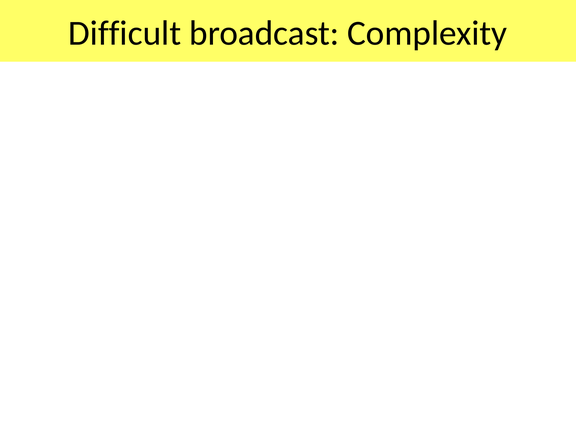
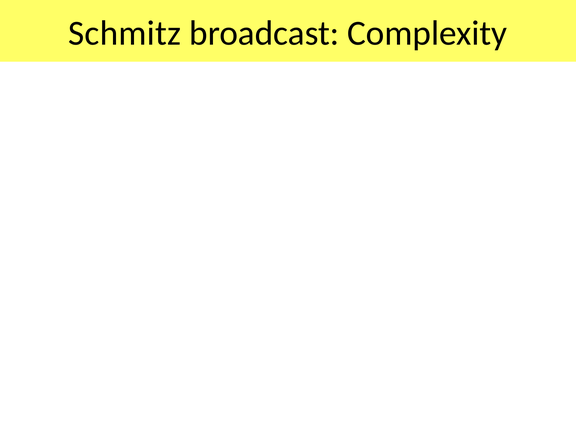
Difficult at (125, 33): Difficult -> Schmitz
